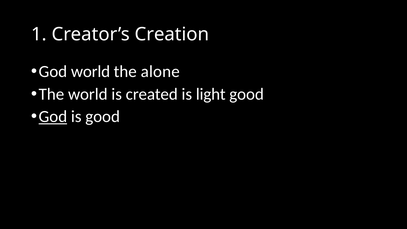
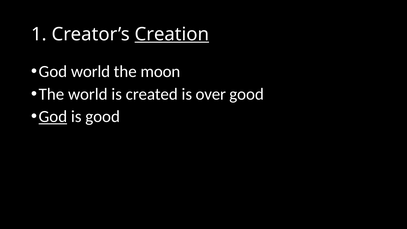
Creation underline: none -> present
alone: alone -> moon
light: light -> over
